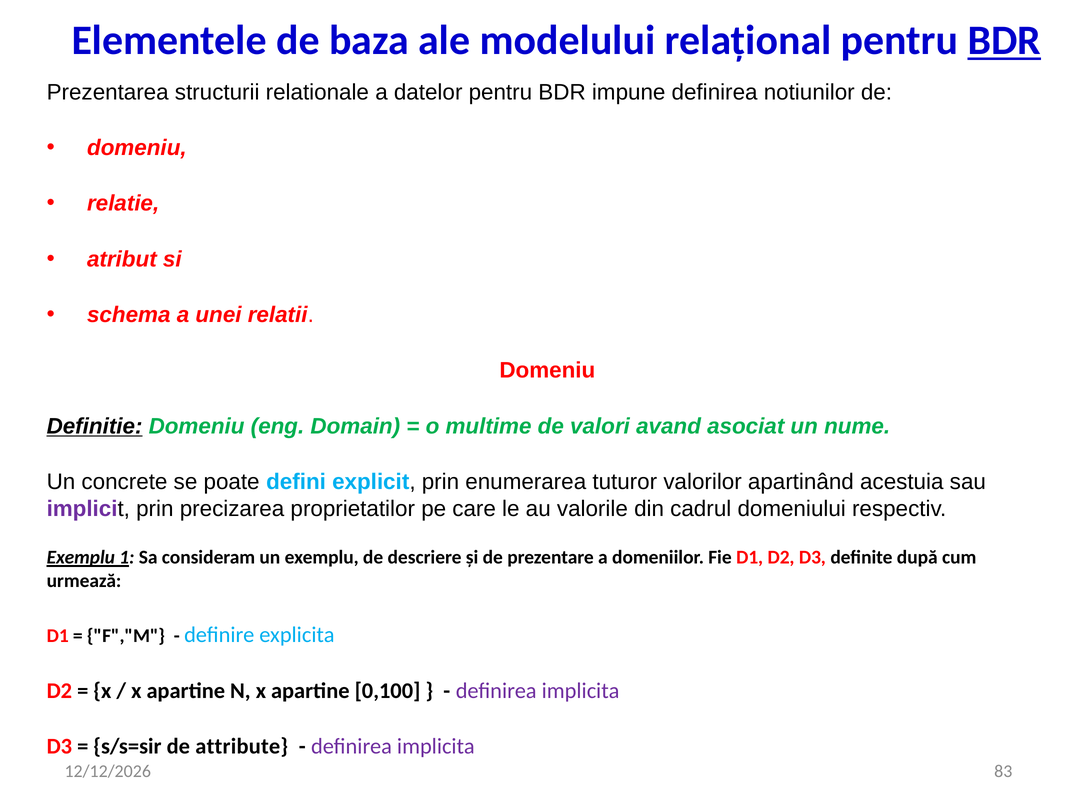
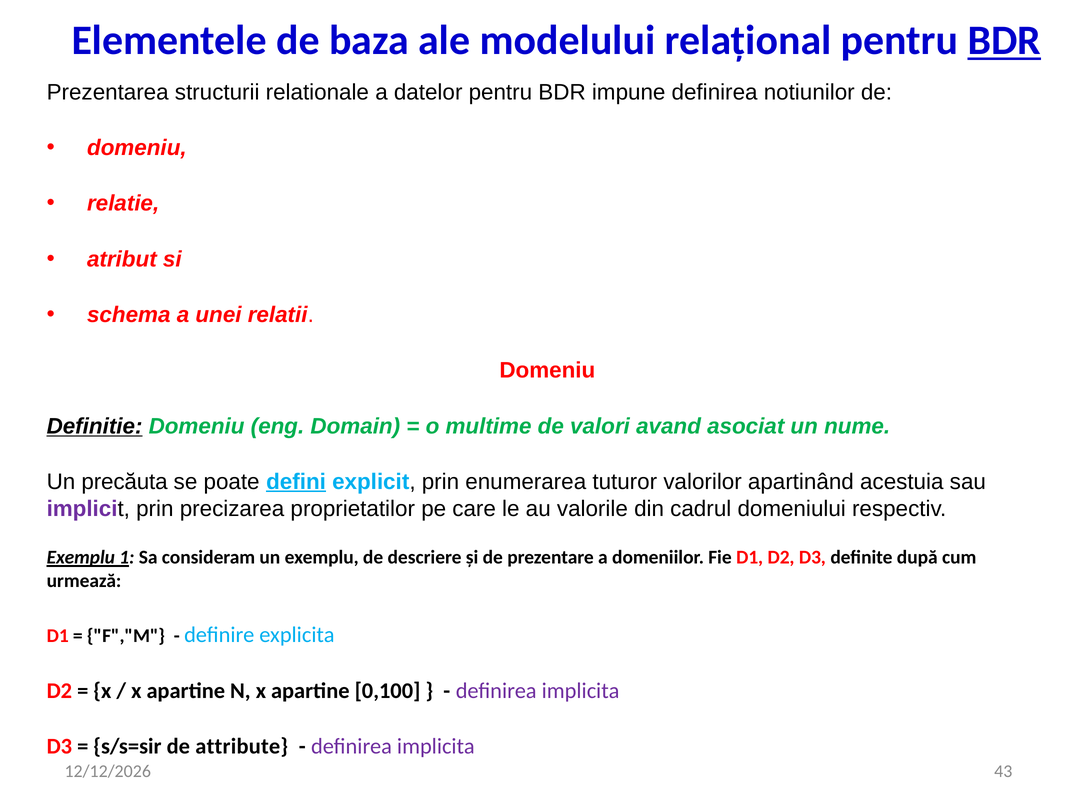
concrete: concrete -> precăuta
defini underline: none -> present
83: 83 -> 43
